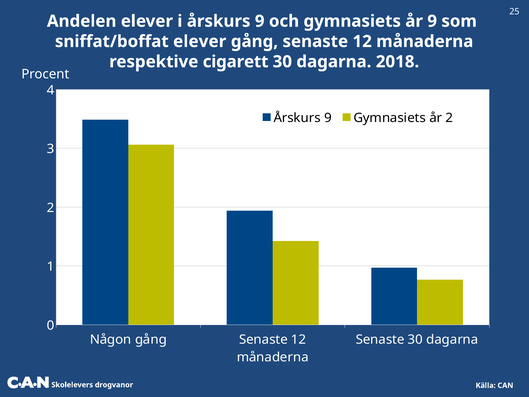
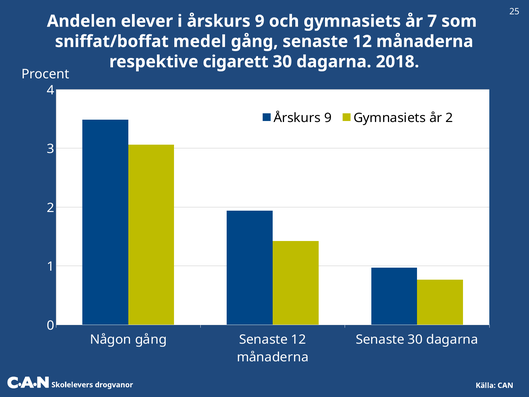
år 9: 9 -> 7
sniffat/boffat elever: elever -> medel
